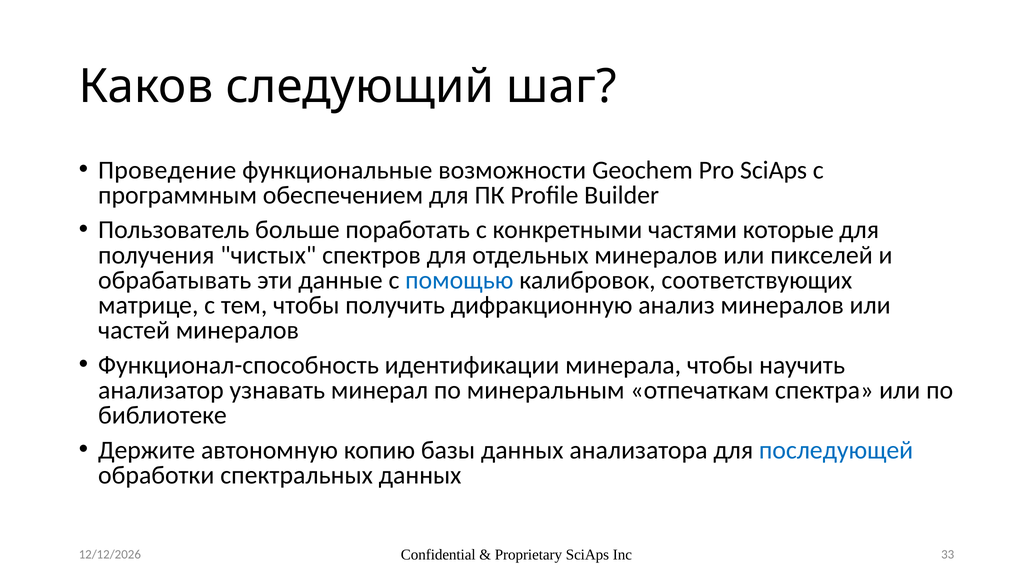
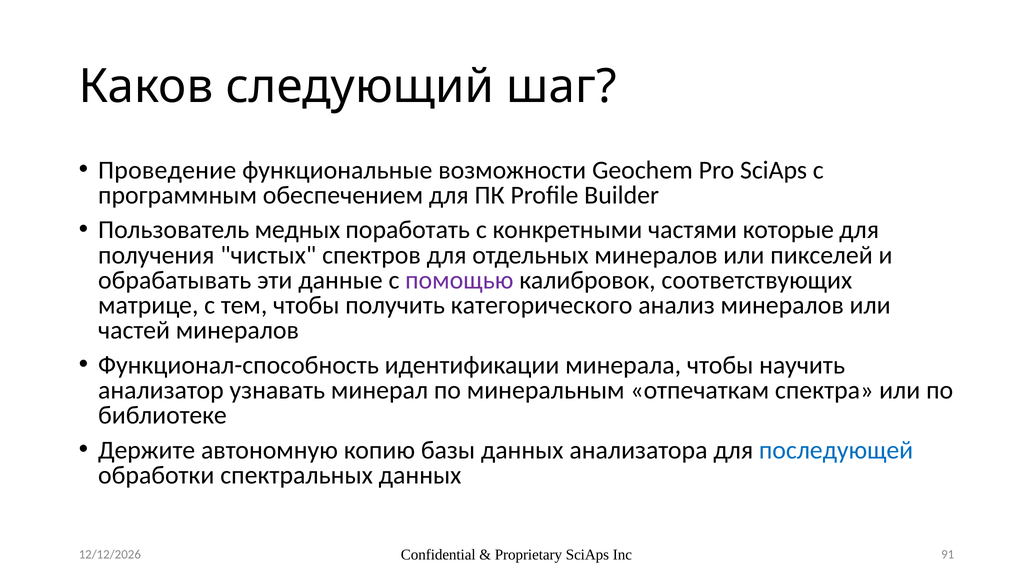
больше: больше -> медных
помощью colour: blue -> purple
дифракционную: дифракционную -> категорического
33: 33 -> 91
